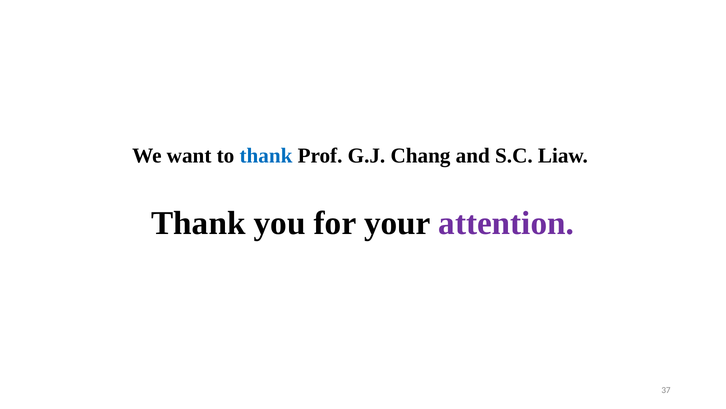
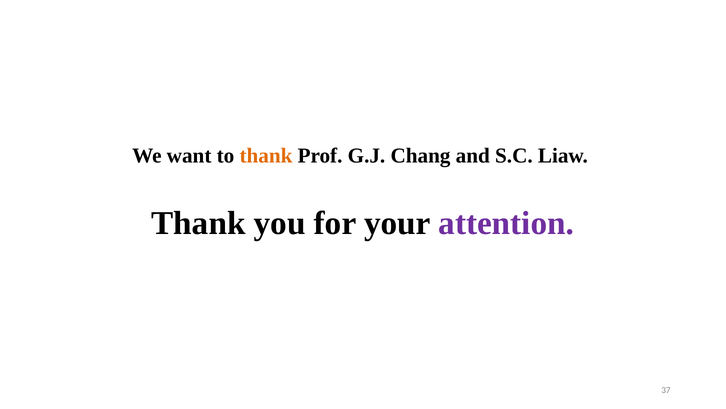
thank at (266, 156) colour: blue -> orange
